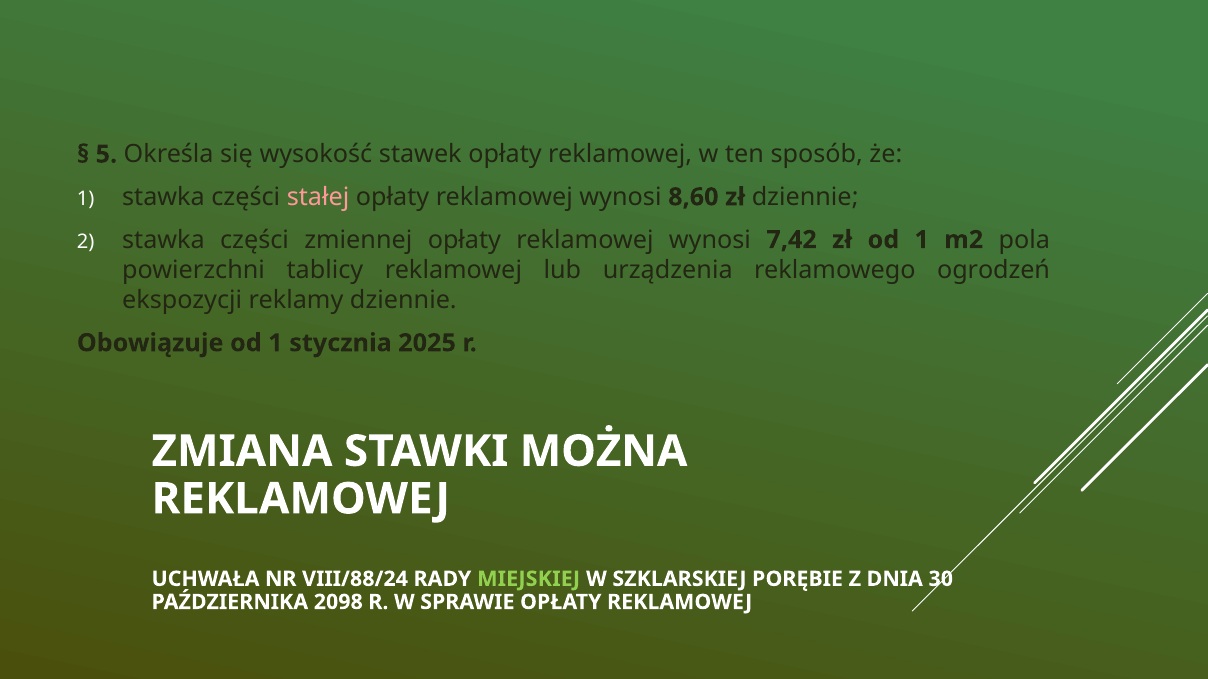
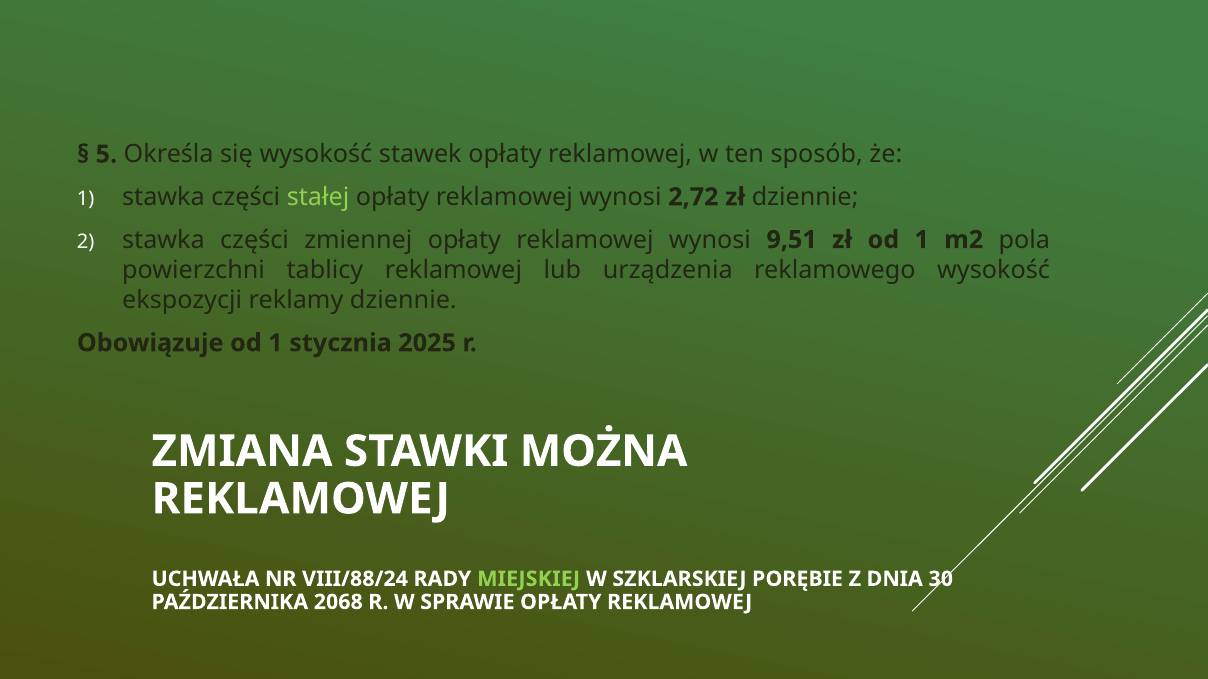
stałej colour: pink -> light green
8,60: 8,60 -> 2,72
7,42: 7,42 -> 9,51
reklamowego ogrodzeń: ogrodzeń -> wysokość
2098: 2098 -> 2068
